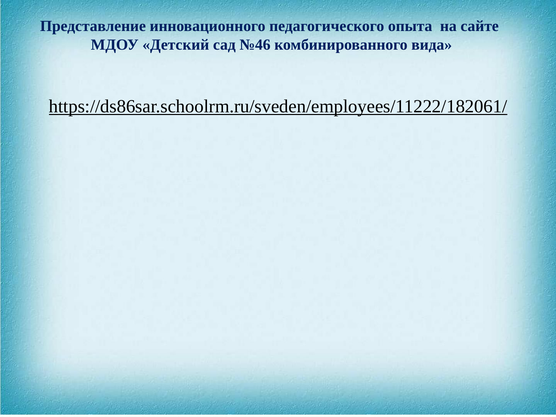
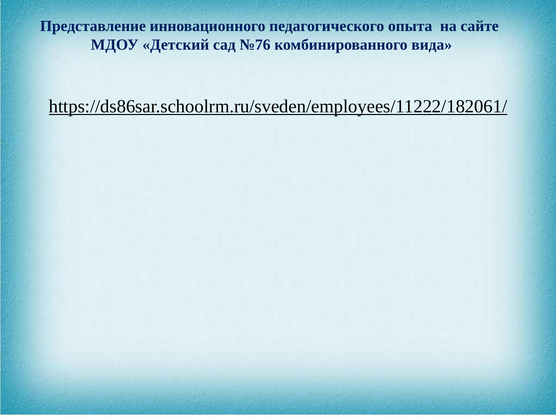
№46: №46 -> №76
